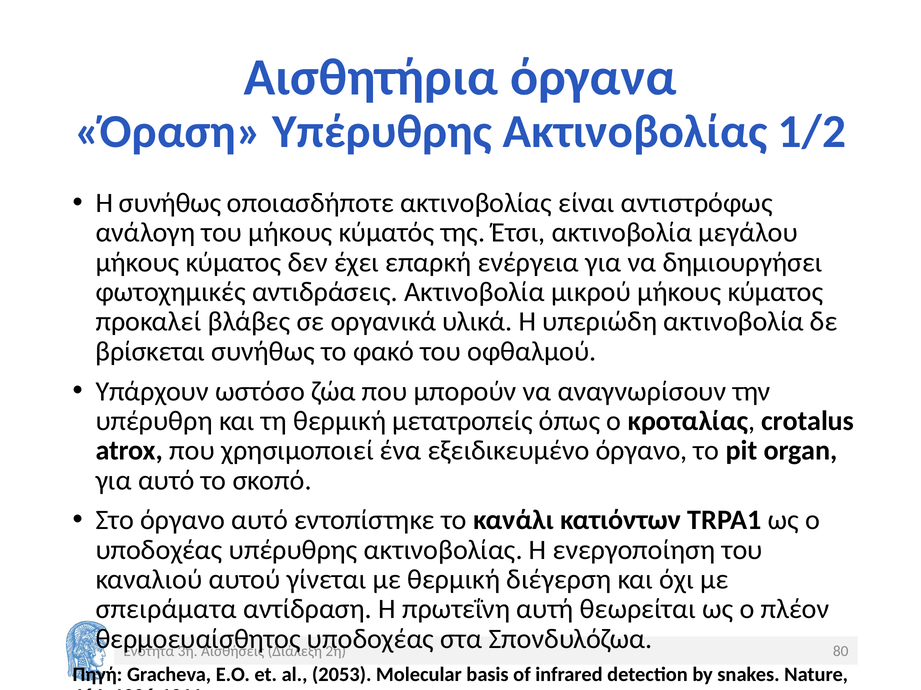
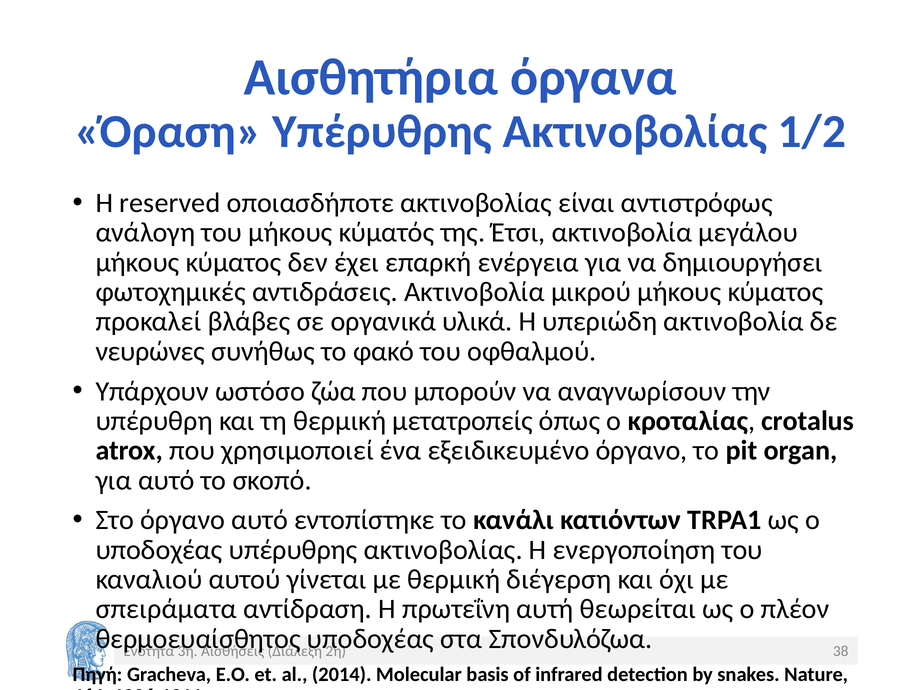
Η συνήθως: συνήθως -> reserved
βρίσκεται: βρίσκεται -> νευρώνες
80: 80 -> 38
2053: 2053 -> 2014
